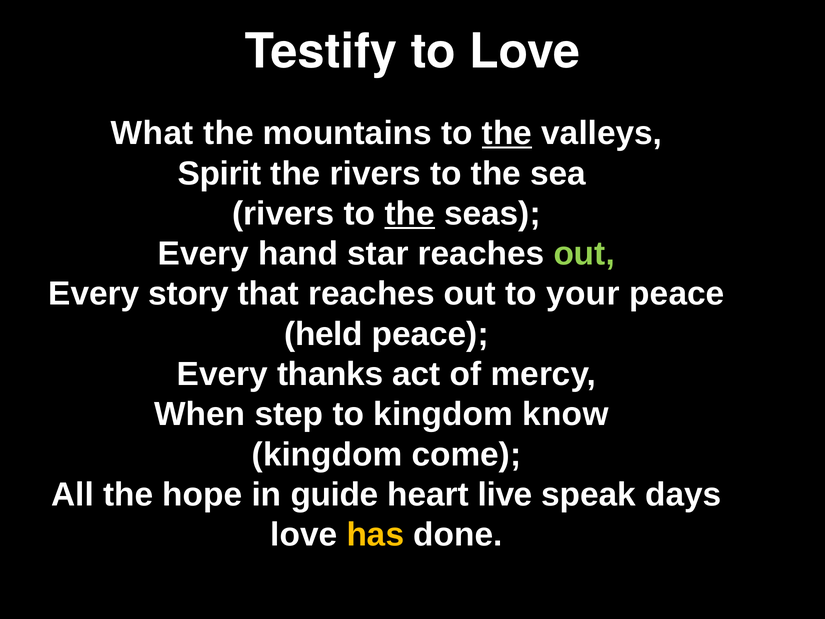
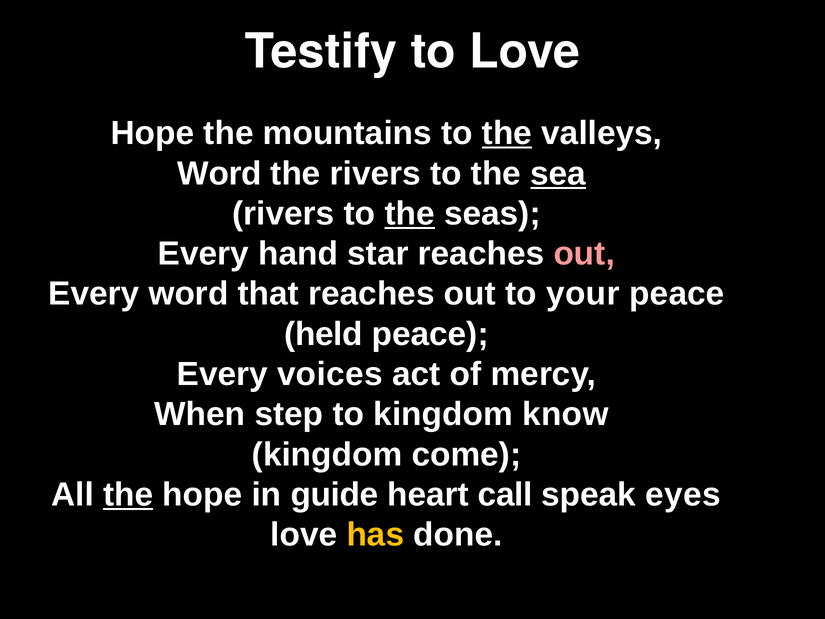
What at (152, 133): What -> Hope
Spirit at (219, 173): Spirit -> Word
sea underline: none -> present
out at (584, 254) colour: light green -> pink
Every story: story -> word
thanks: thanks -> voices
the at (128, 494) underline: none -> present
live: live -> call
days: days -> eyes
